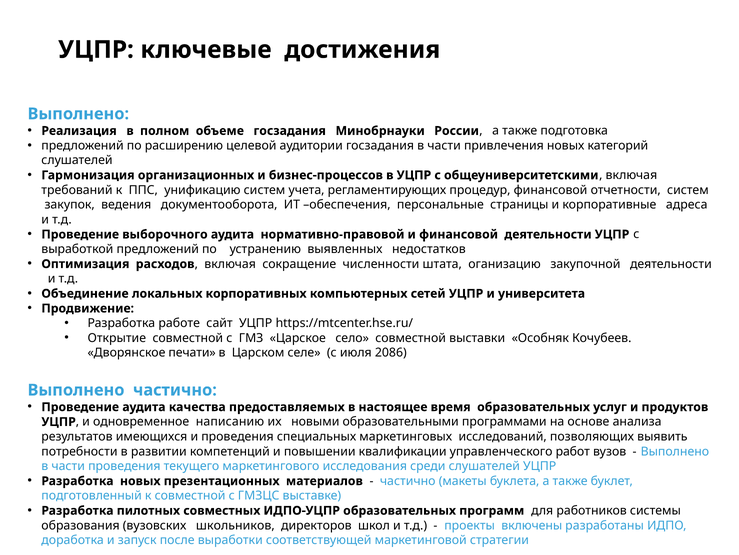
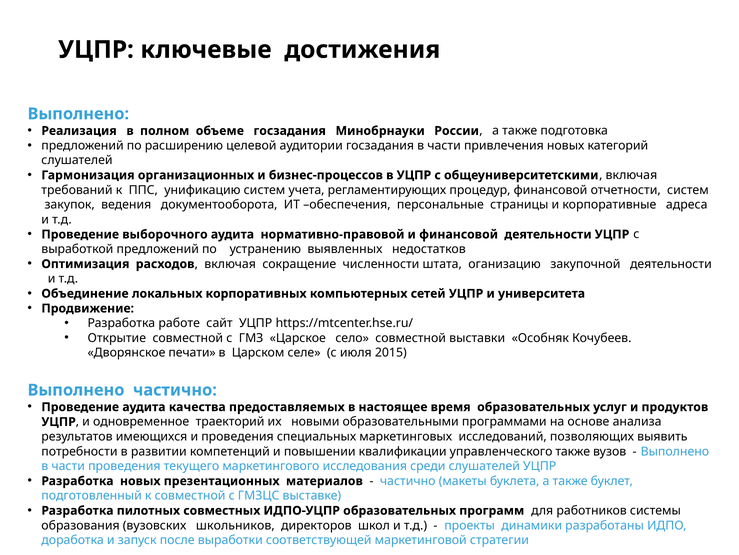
2086: 2086 -> 2015
написанию: написанию -> траекторий
управленческого работ: работ -> также
включены: включены -> динамики
